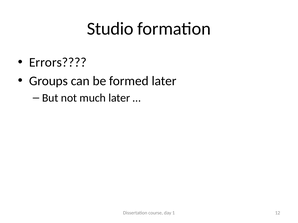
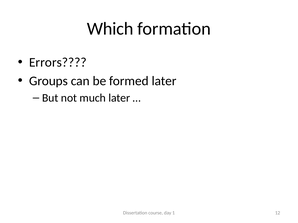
Studio: Studio -> Which
